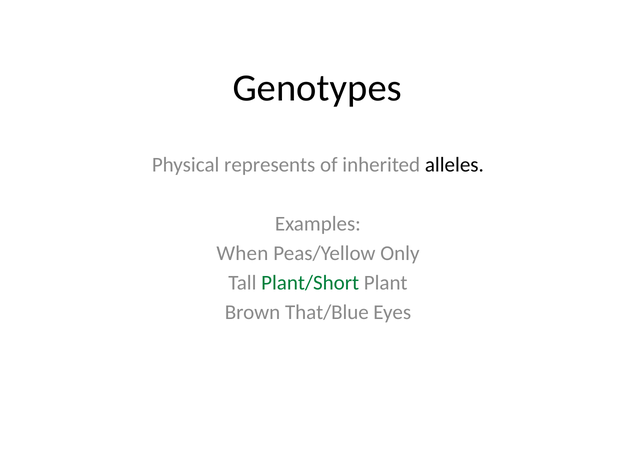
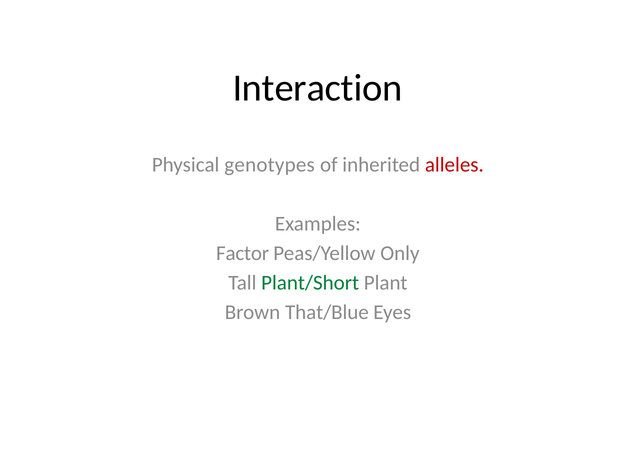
Genotypes: Genotypes -> Interaction
represents: represents -> genotypes
alleles colour: black -> red
When: When -> Factor
